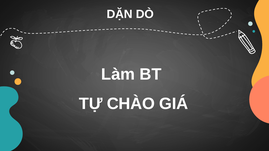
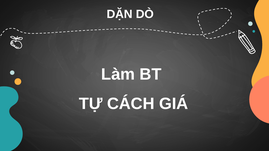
CHÀO: CHÀO -> CÁCH
